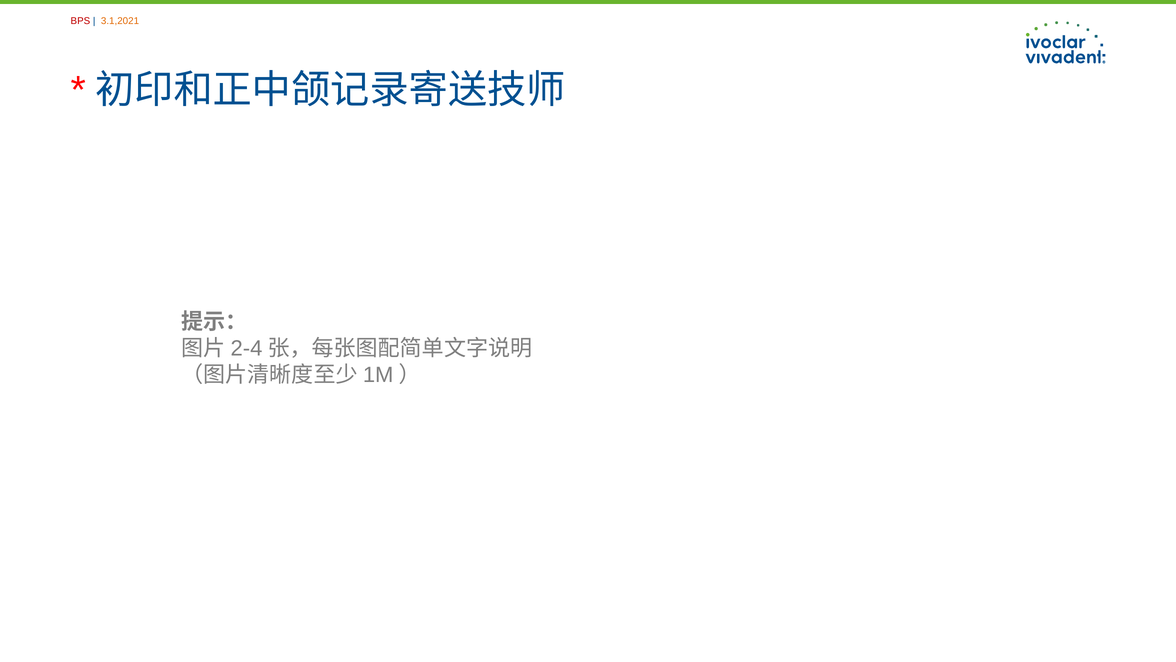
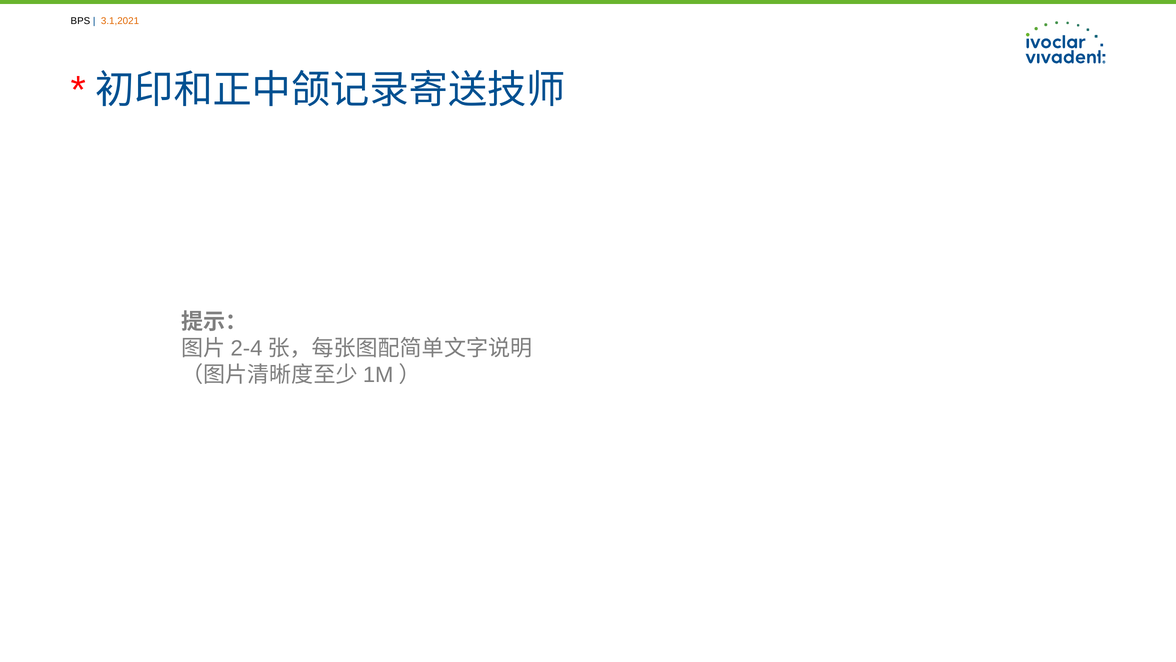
BPS colour: red -> black
